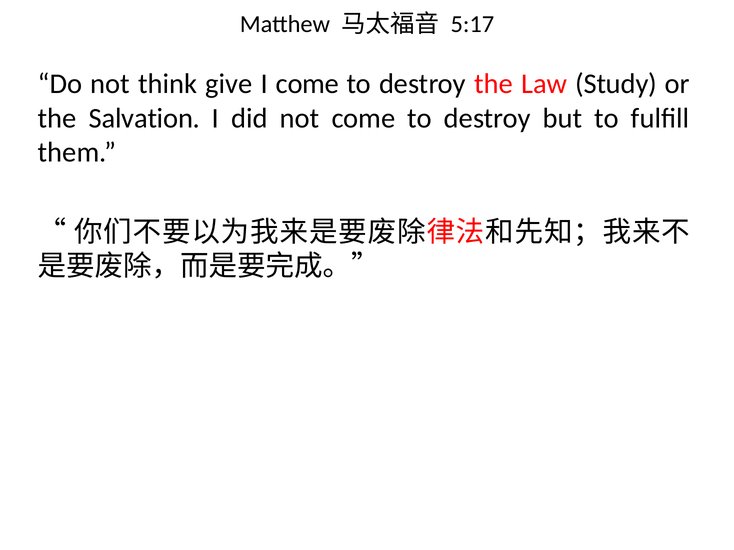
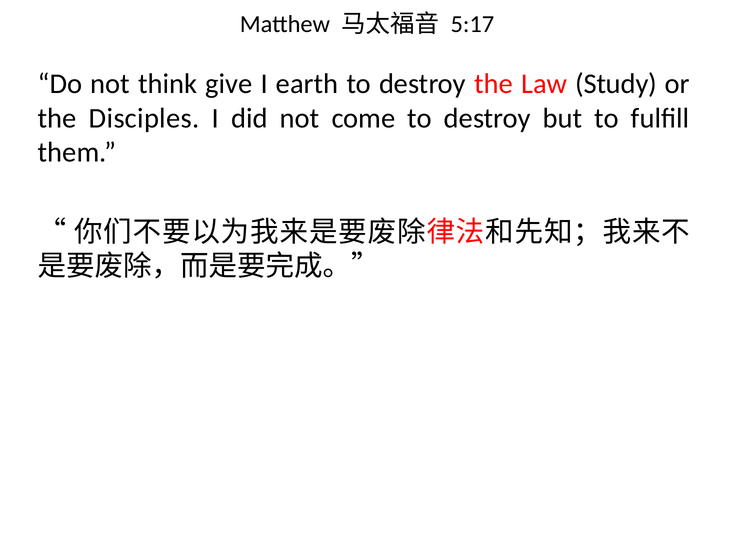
I come: come -> earth
Salvation: Salvation -> Disciples
